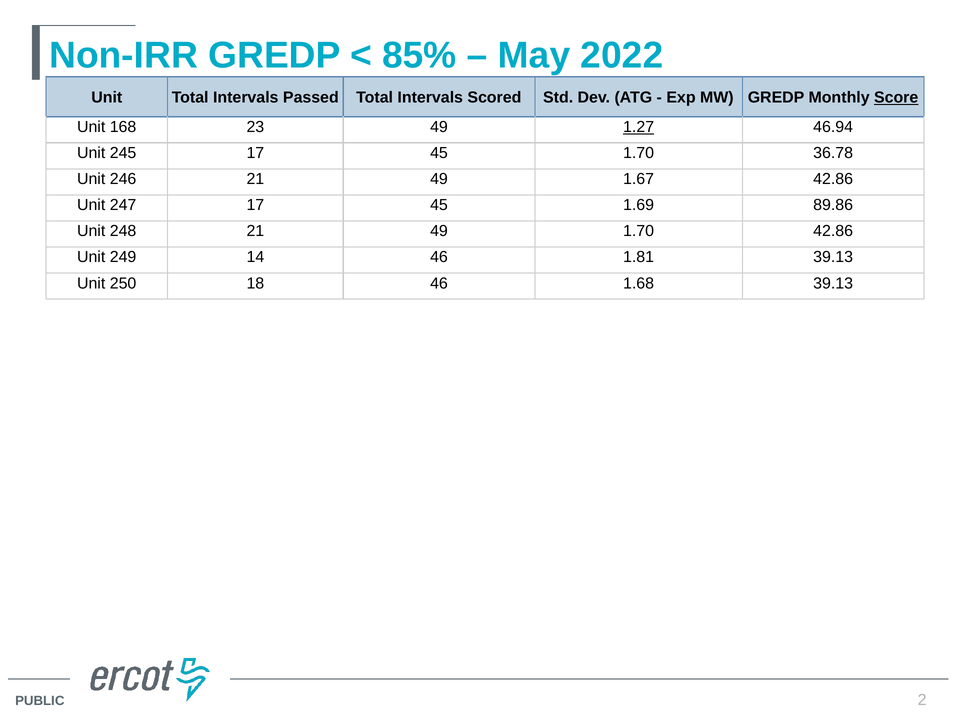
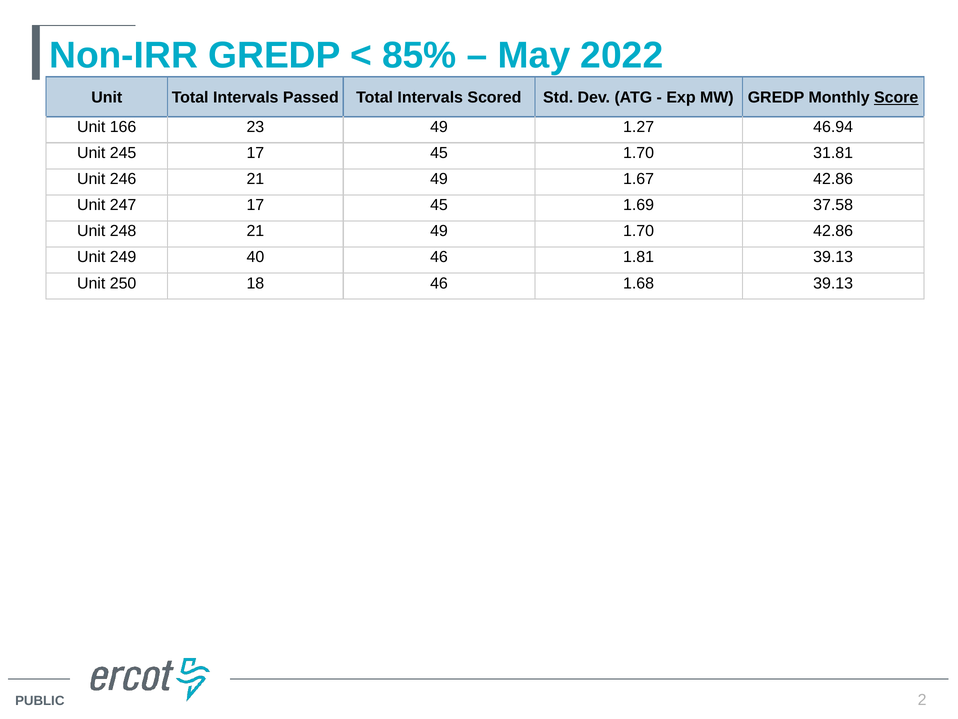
168: 168 -> 166
1.27 underline: present -> none
36.78: 36.78 -> 31.81
89.86: 89.86 -> 37.58
14: 14 -> 40
